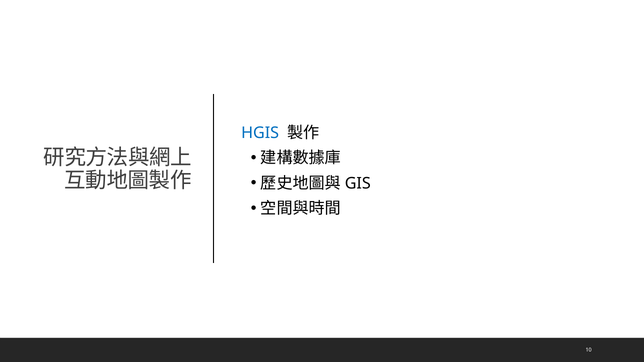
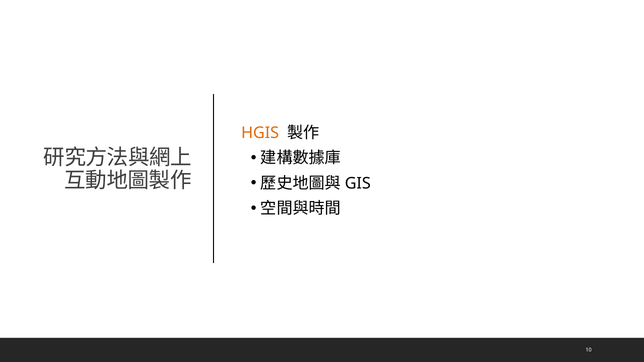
HGIS colour: blue -> orange
